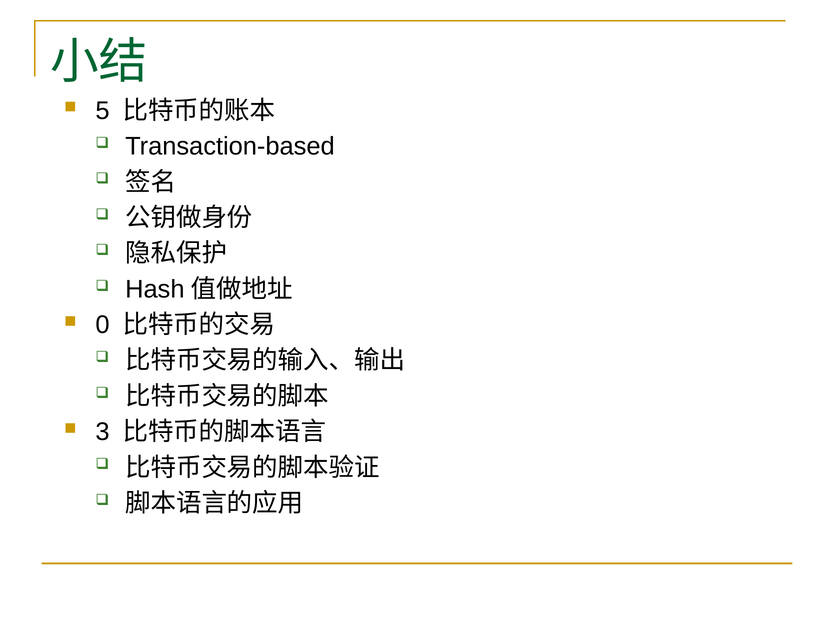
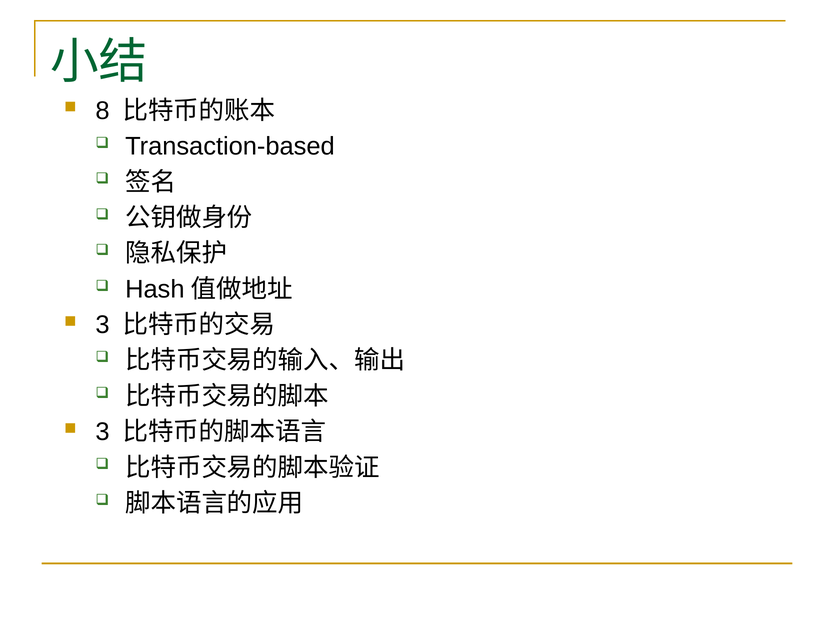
5: 5 -> 8
0 at (103, 325): 0 -> 3
